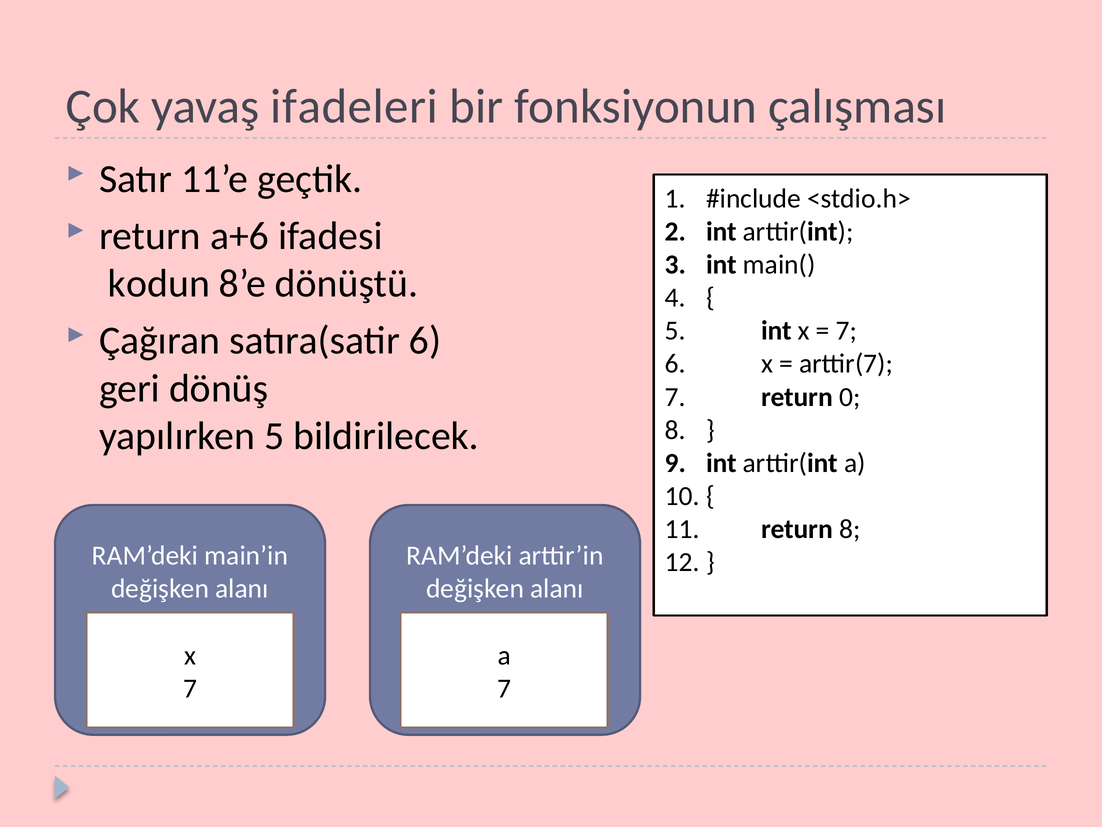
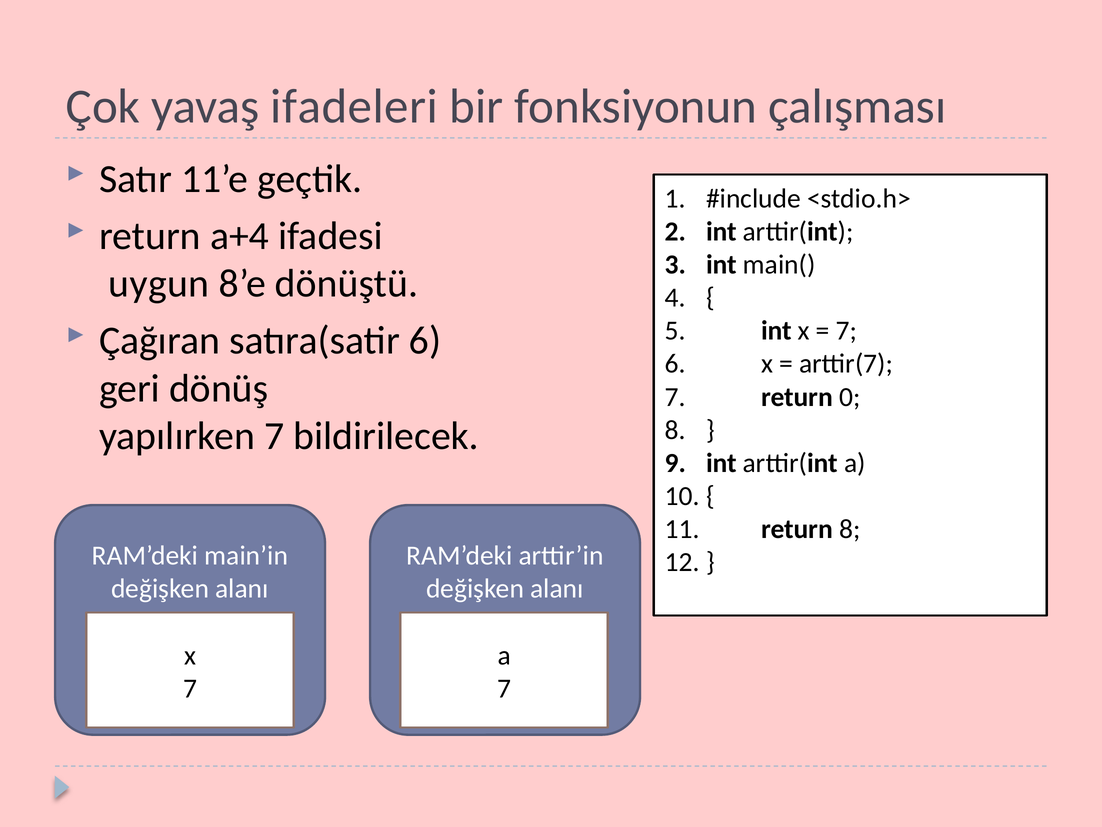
a+6: a+6 -> a+4
kodun: kodun -> uygun
yapılırken 5: 5 -> 7
